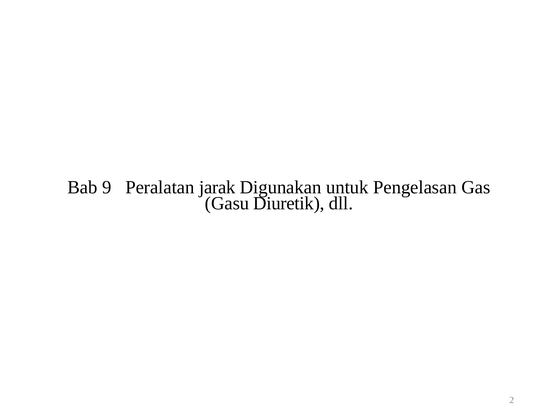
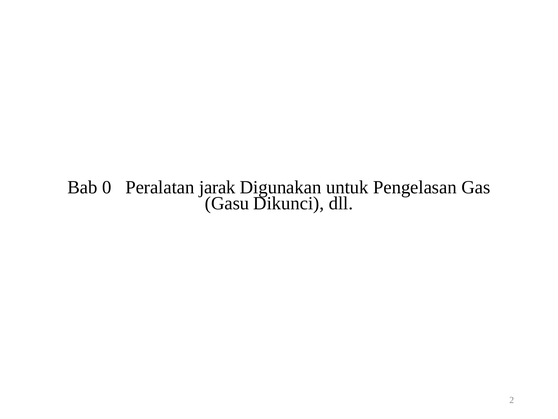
9: 9 -> 0
Diuretik: Diuretik -> Dikunci
